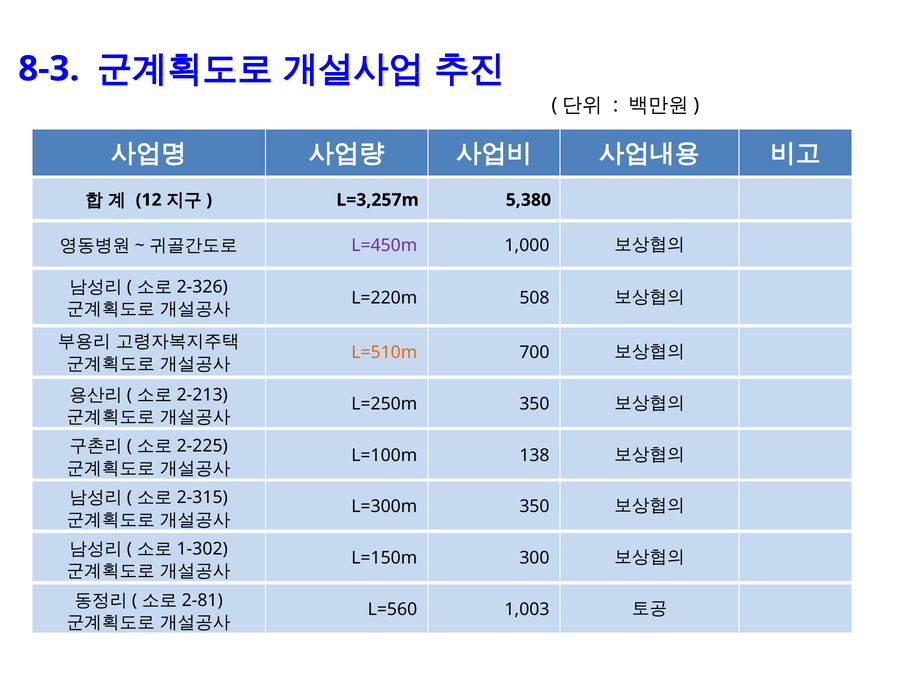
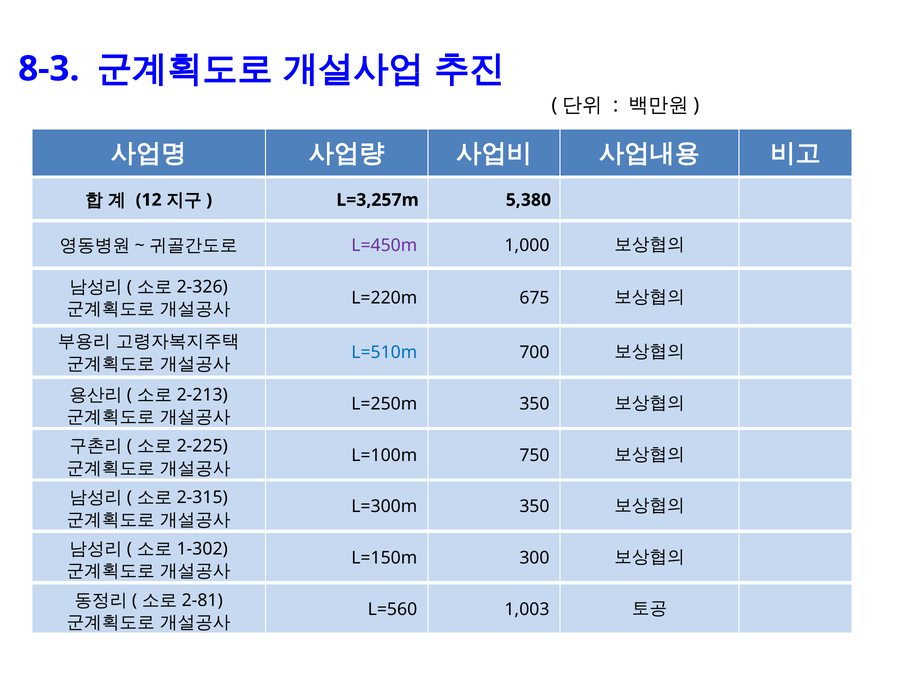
508: 508 -> 675
L=510m colour: orange -> blue
138: 138 -> 750
